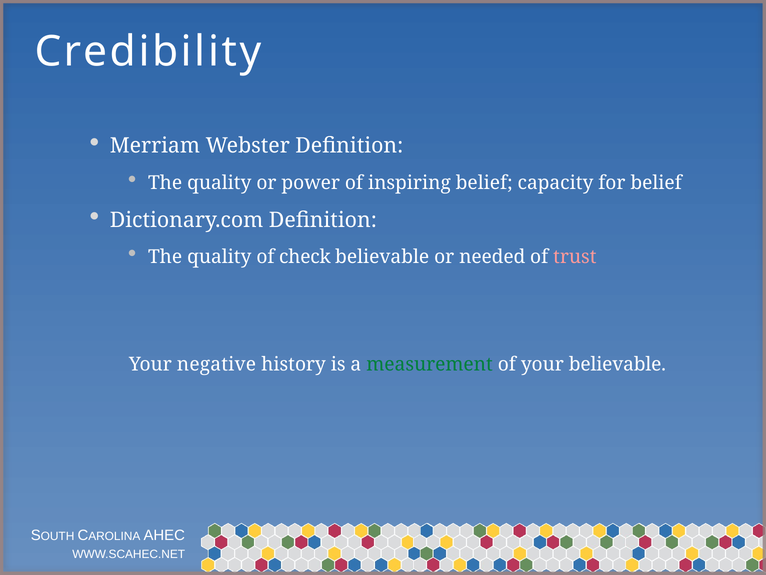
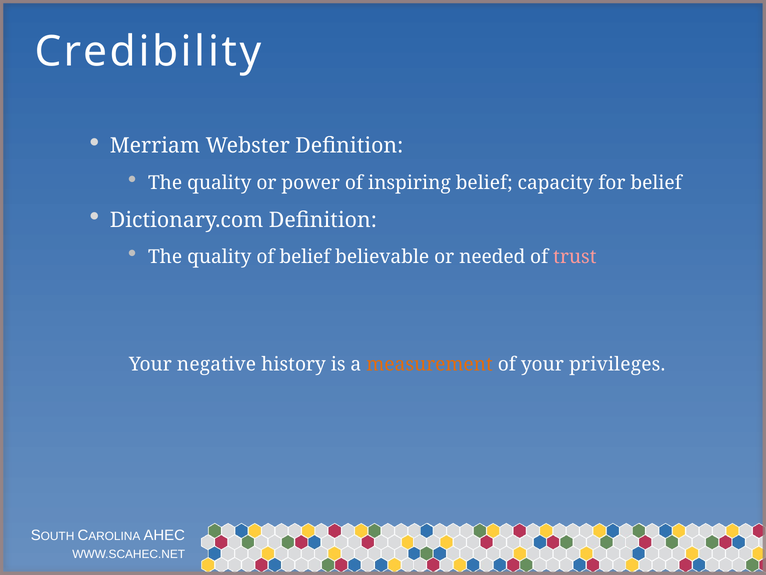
of check: check -> belief
measurement colour: green -> orange
your believable: believable -> privileges
